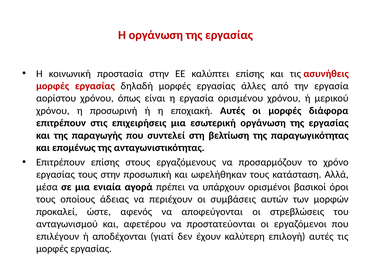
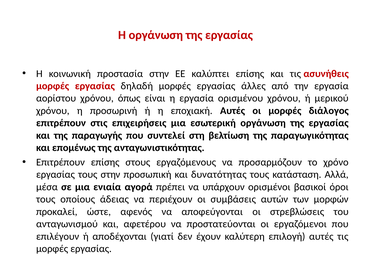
διάφορα: διάφορα -> διάλογος
ωφελήθηκαν: ωφελήθηκαν -> δυνατότητας
